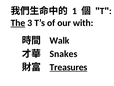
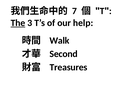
1: 1 -> 7
with: with -> help
Snakes: Snakes -> Second
Treasures underline: present -> none
